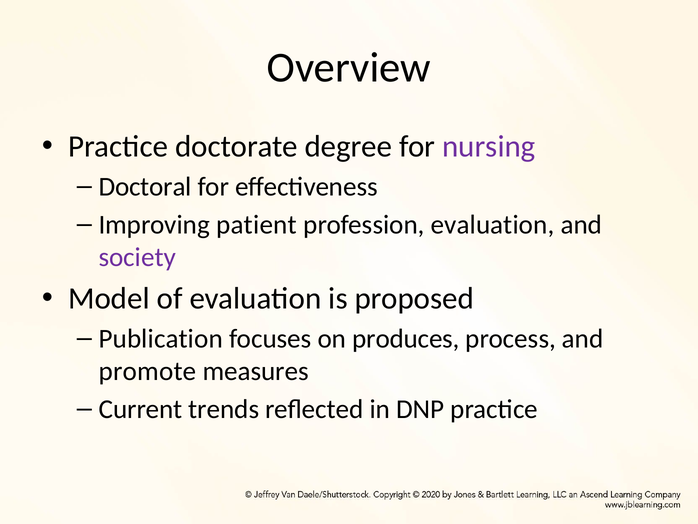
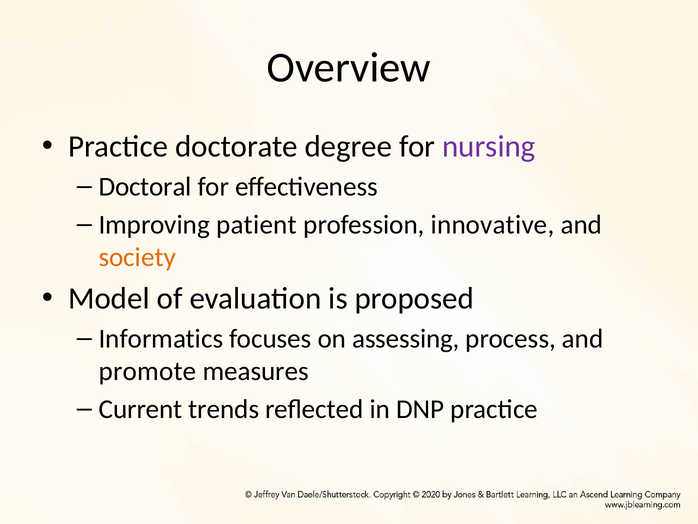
profession evaluation: evaluation -> innovative
society colour: purple -> orange
Publication: Publication -> Informatics
produces: produces -> assessing
